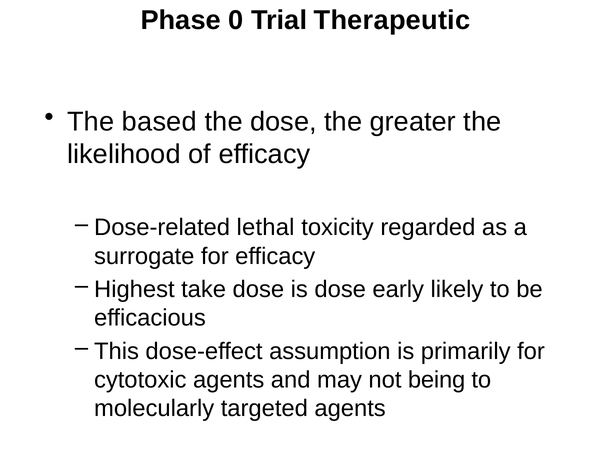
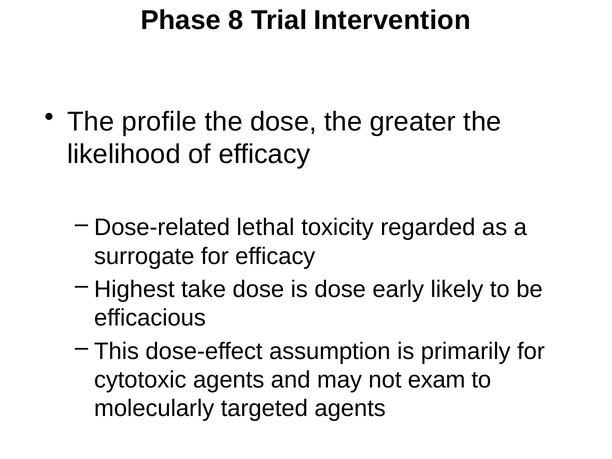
0: 0 -> 8
Therapeutic: Therapeutic -> Intervention
based: based -> profile
being: being -> exam
